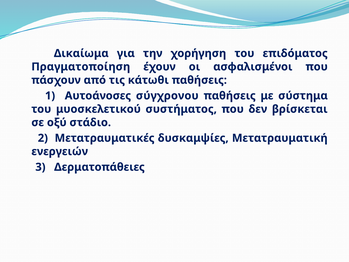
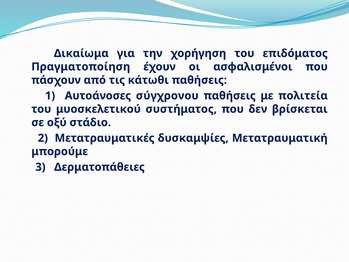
σύστημα: σύστημα -> πολιτεία
ενεργειών: ενεργειών -> μπορούμε
